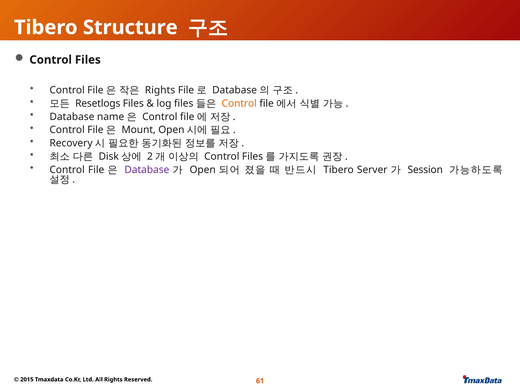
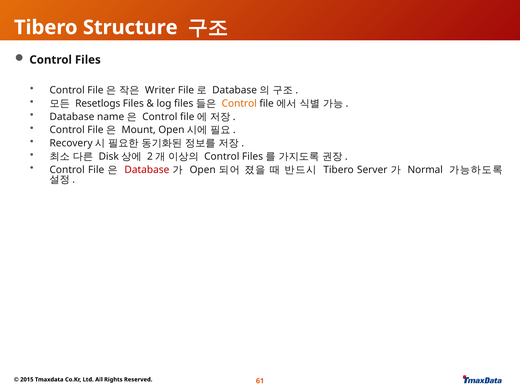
Rights at (160, 90): Rights -> Writer
Database at (147, 170) colour: purple -> red
Session: Session -> Normal
